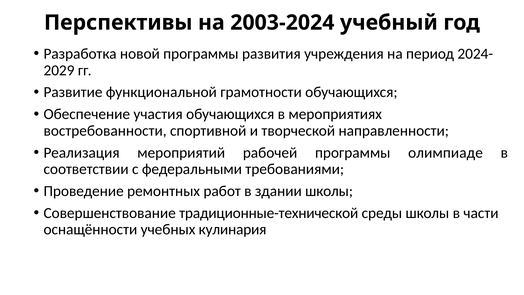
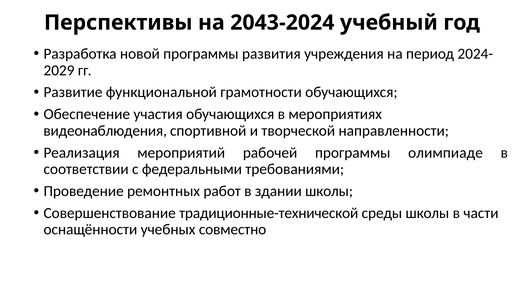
2003-2024: 2003-2024 -> 2043-2024
востребованности: востребованности -> видеонаблюдения
кулинария: кулинария -> совместно
